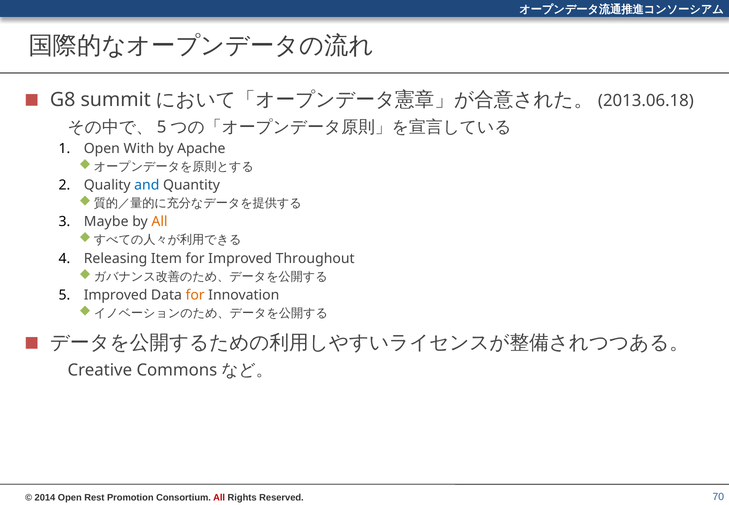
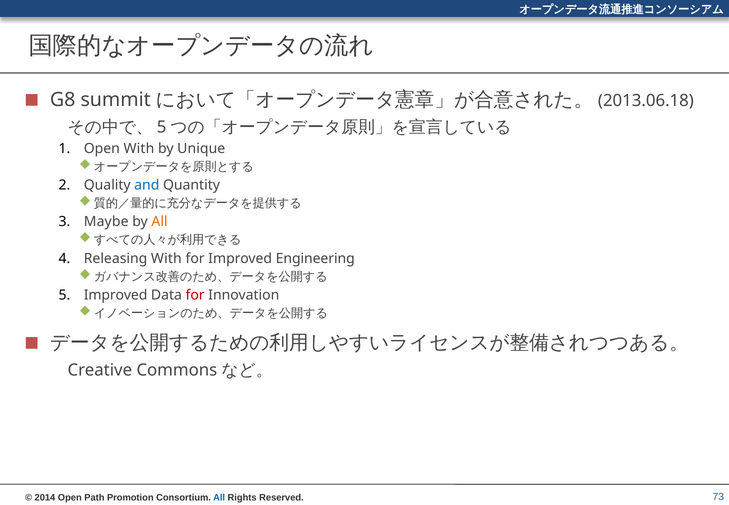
Apache: Apache -> Unique
Releasing Item: Item -> With
Throughout: Throughout -> Engineering
for at (195, 295) colour: orange -> red
Rest: Rest -> Path
All at (219, 497) colour: red -> blue
70: 70 -> 73
